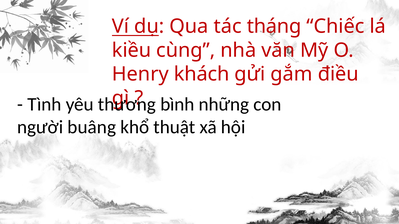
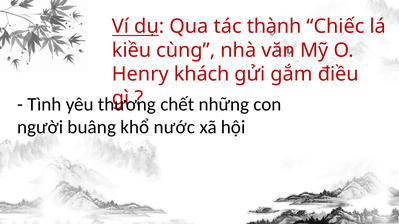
tháng: tháng -> thành
bình: bình -> chết
thuật: thuật -> nước
